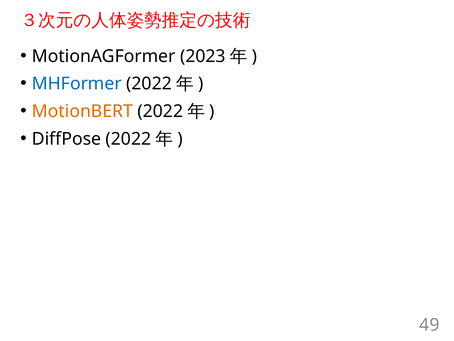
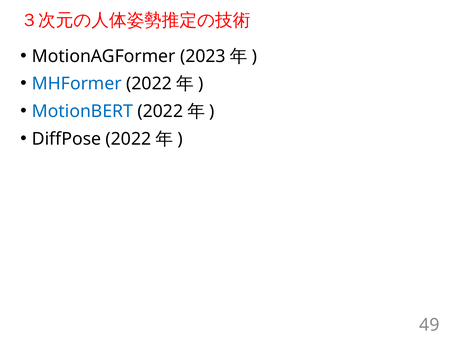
MotionBERT colour: orange -> blue
